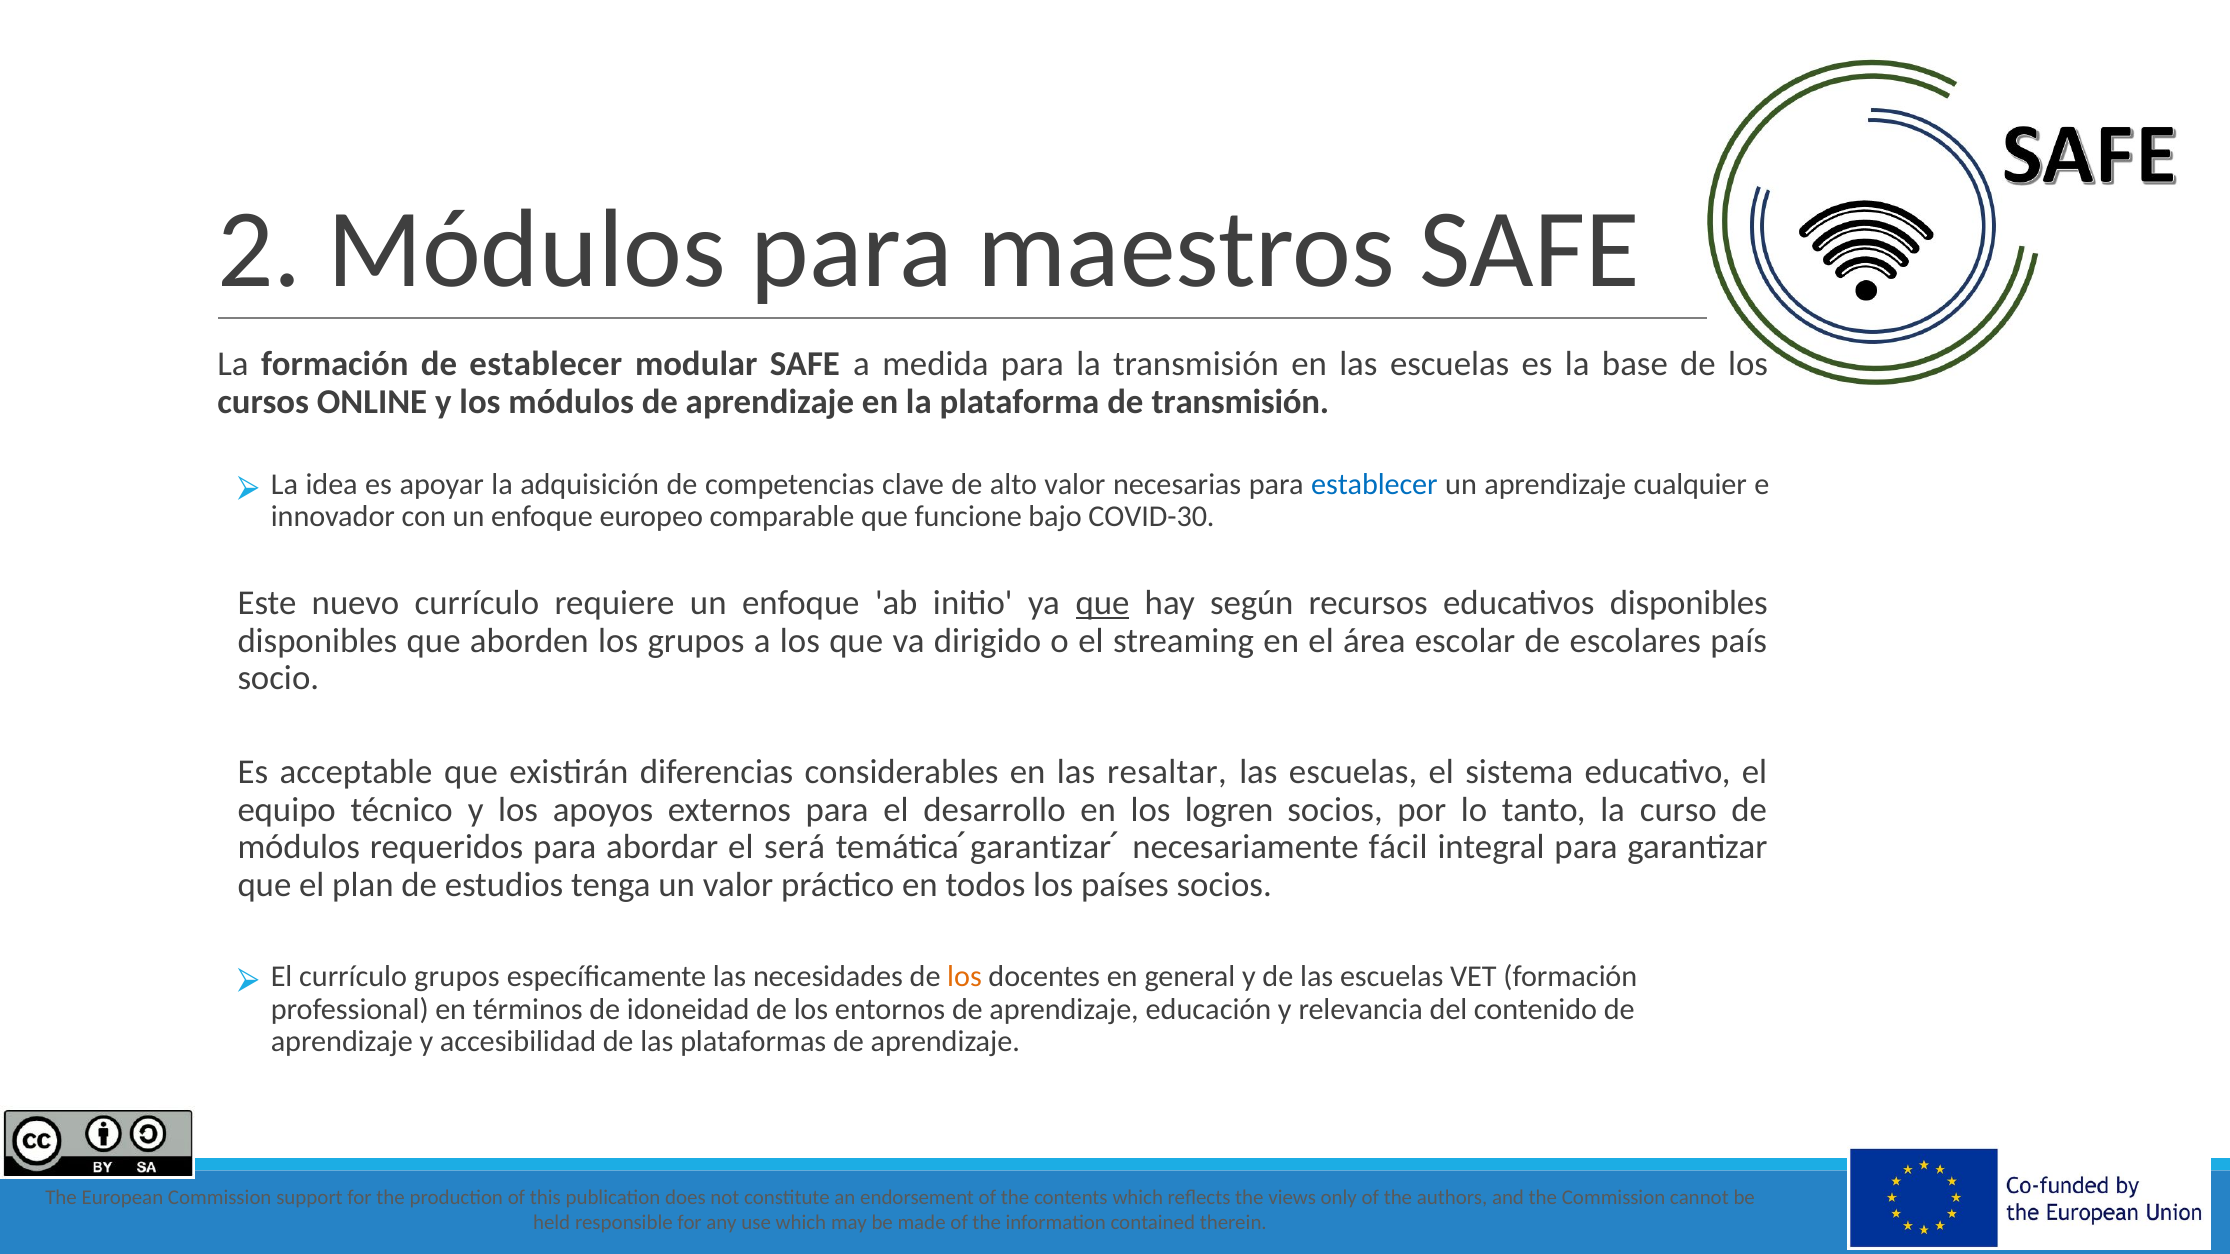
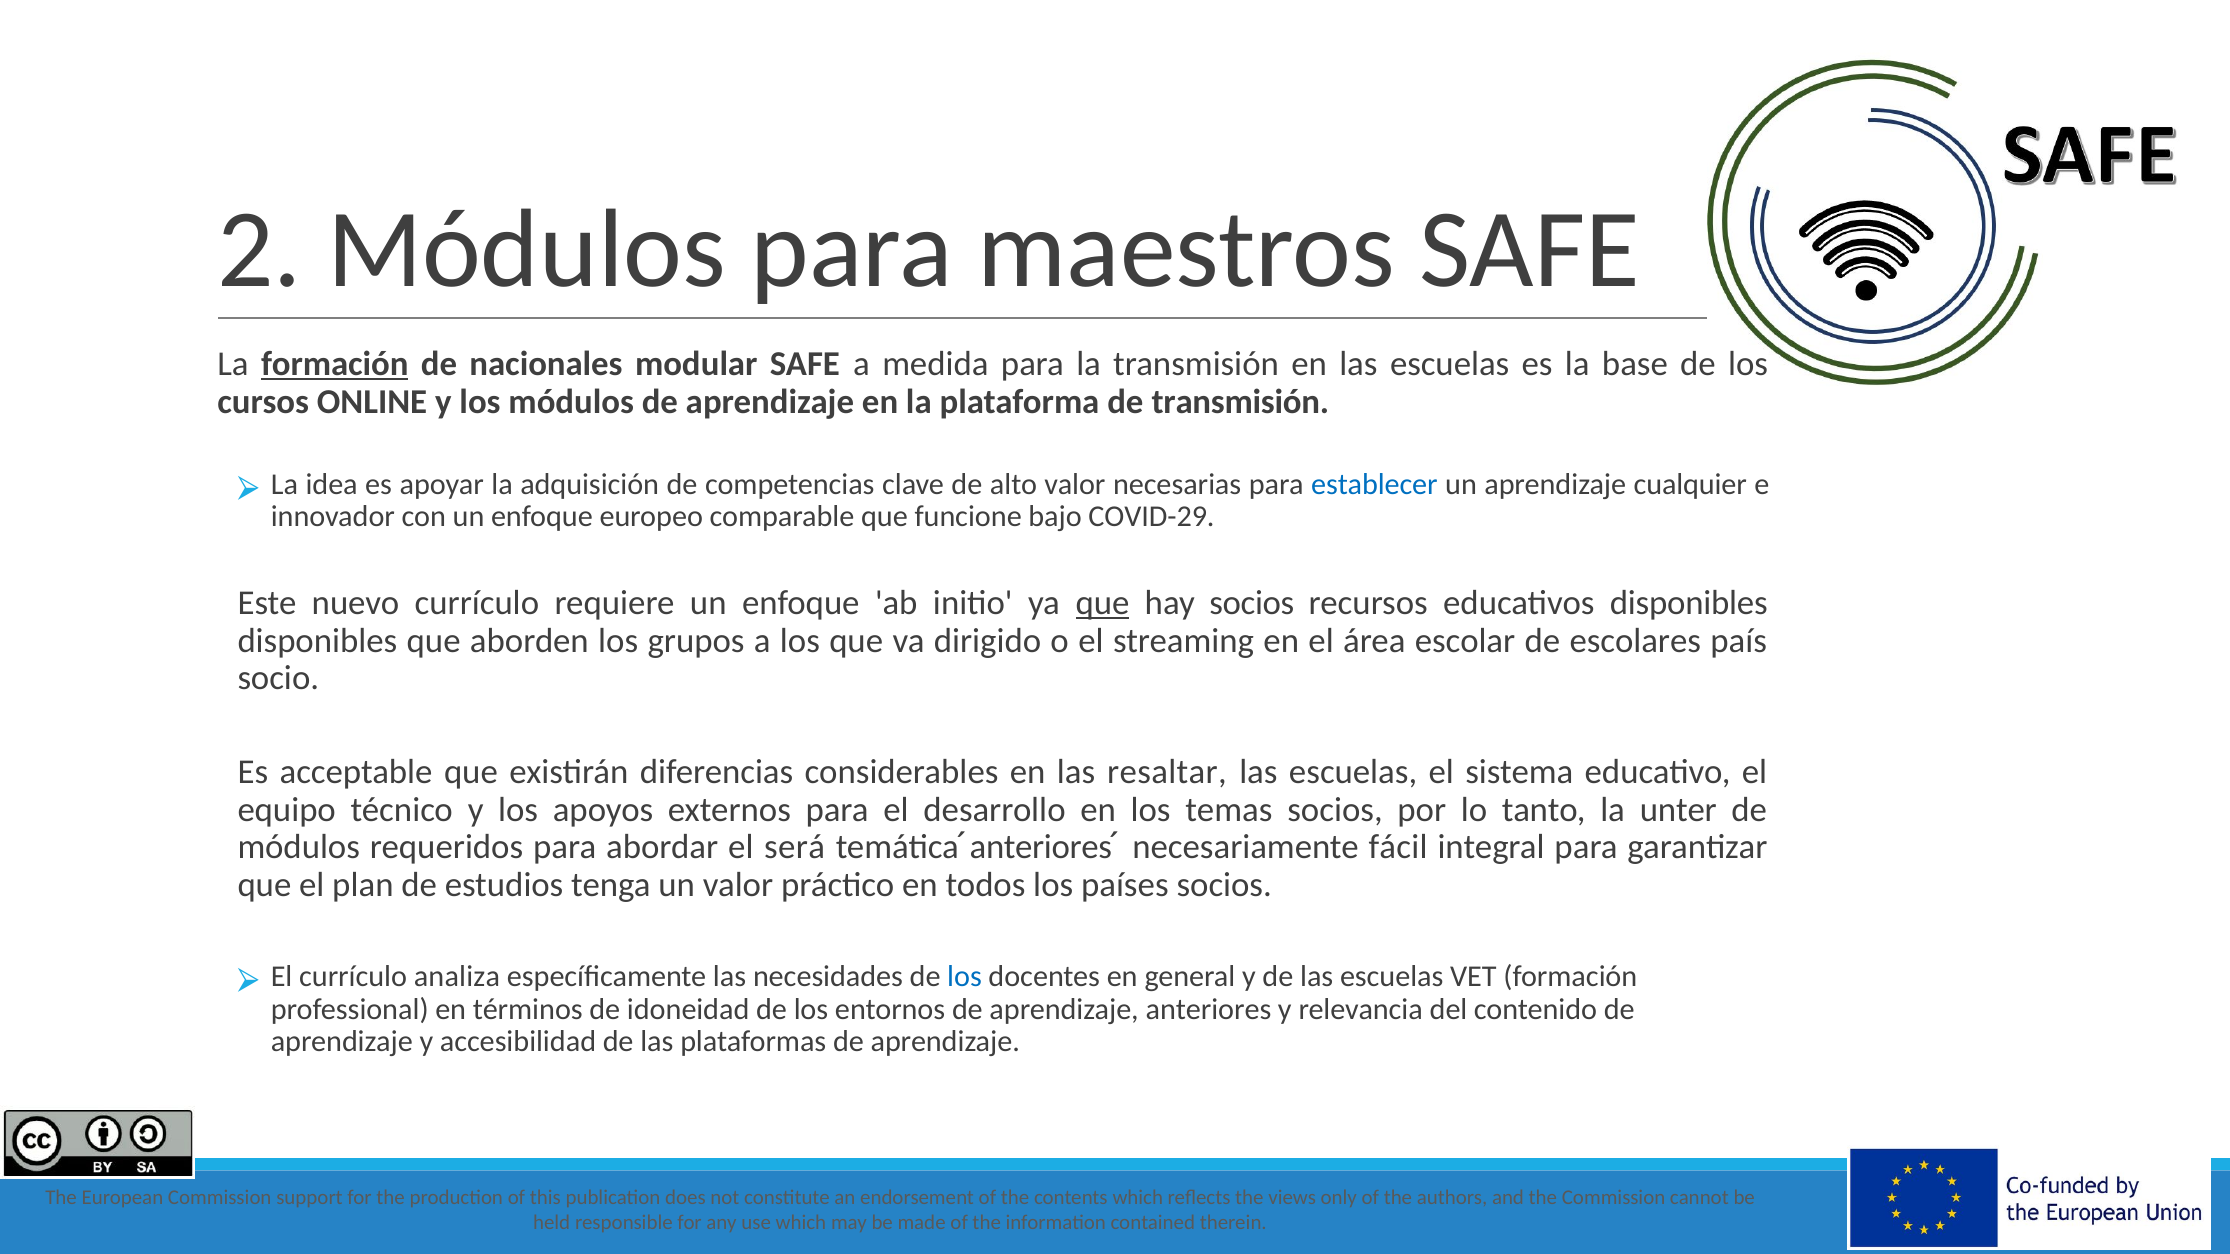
formación at (335, 365) underline: none -> present
de establecer: establecer -> nacionales
COVID-30: COVID-30 -> COVID-29
hay según: según -> socios
logren: logren -> temas
curso: curso -> unter
temática garantizar: garantizar -> anteriores
currículo grupos: grupos -> analiza
los at (965, 977) colour: orange -> blue
aprendizaje educación: educación -> anteriores
